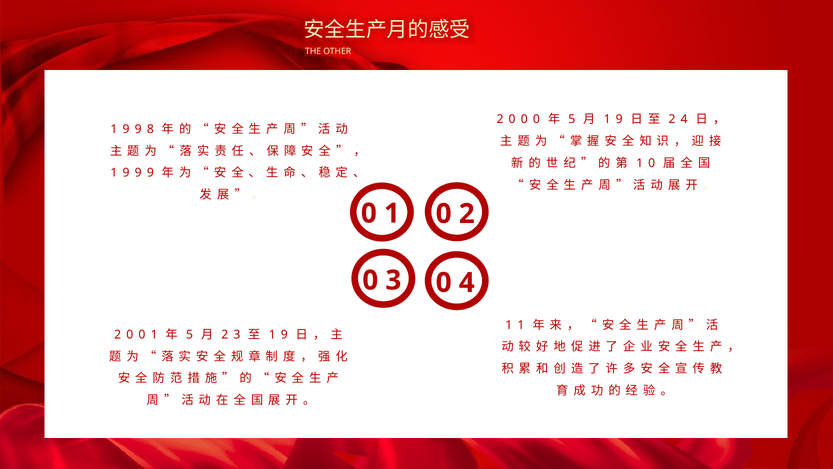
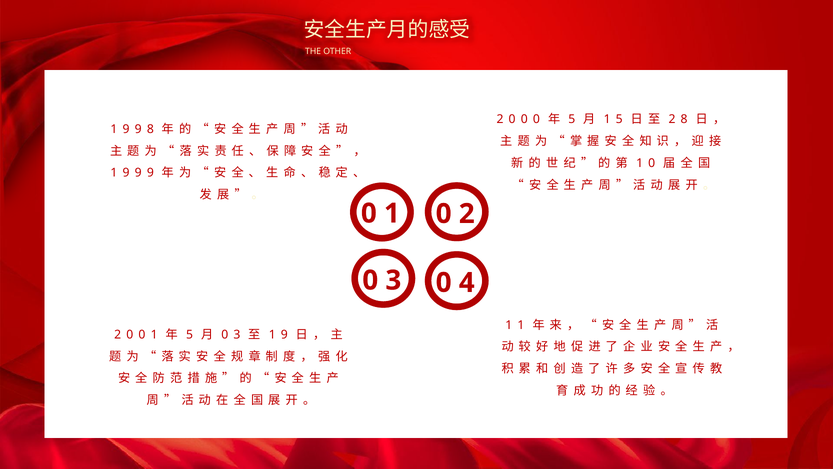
9 at (619, 119): 9 -> 5
2 4: 4 -> 8
2 at (225, 334): 2 -> 0
